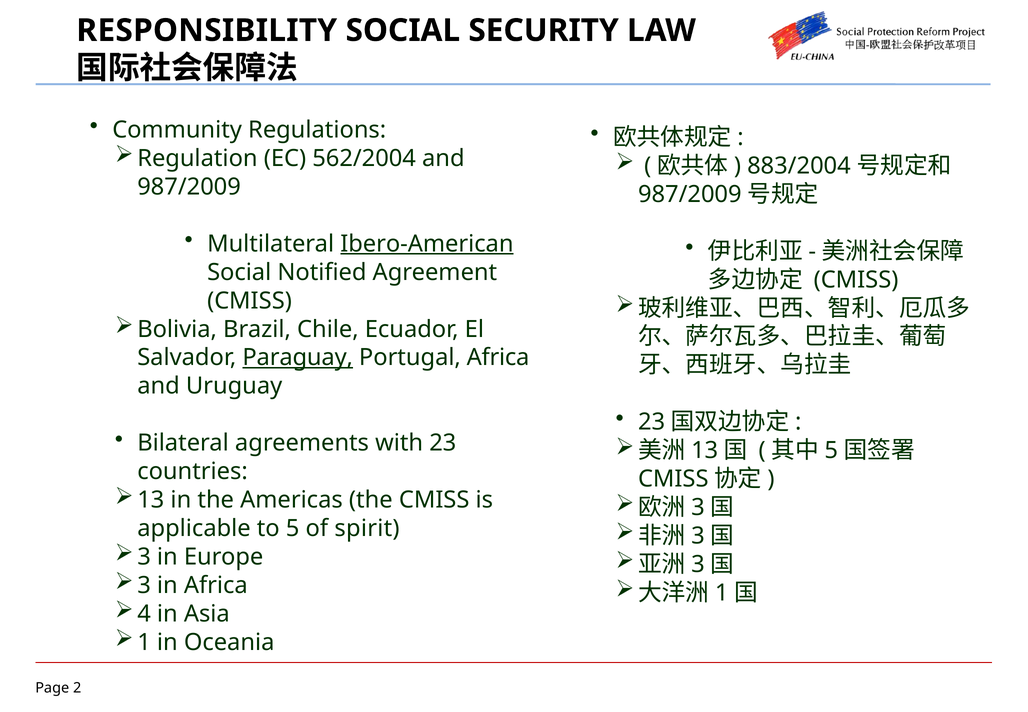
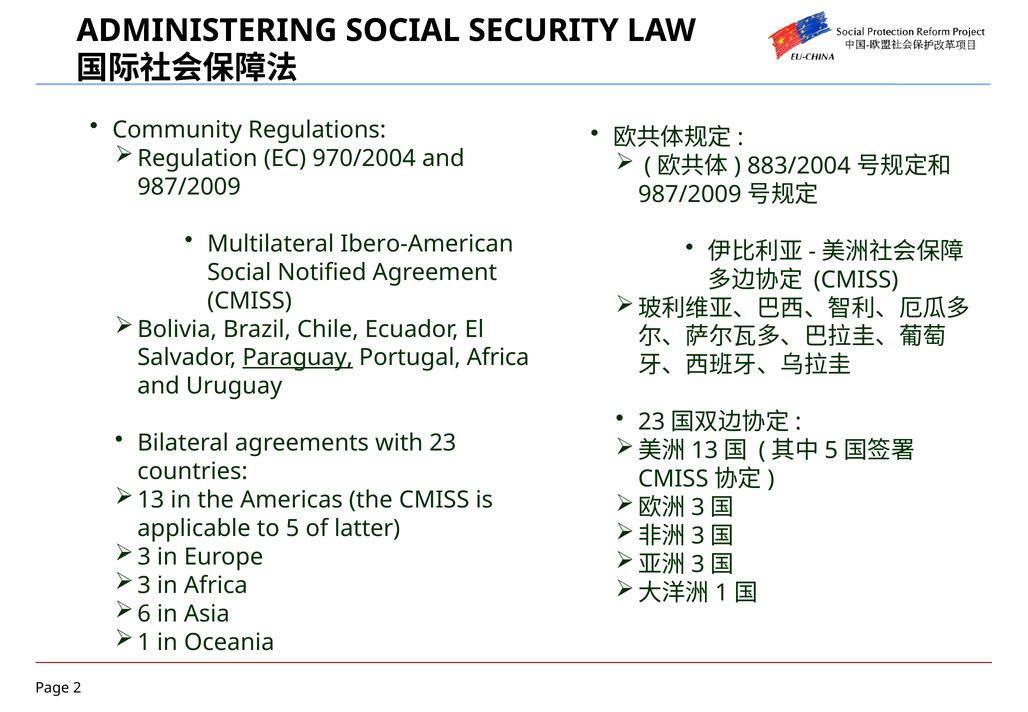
RESPONSIBILITY: RESPONSIBILITY -> ADMINISTERING
562/2004: 562/2004 -> 970/2004
Ibero-American underline: present -> none
spirit: spirit -> latter
4: 4 -> 6
